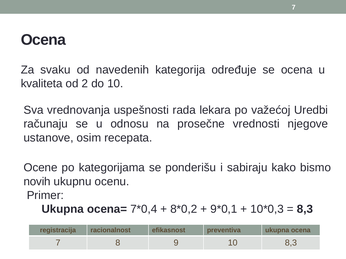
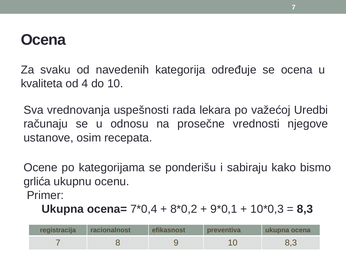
2: 2 -> 4
novih: novih -> grlića
